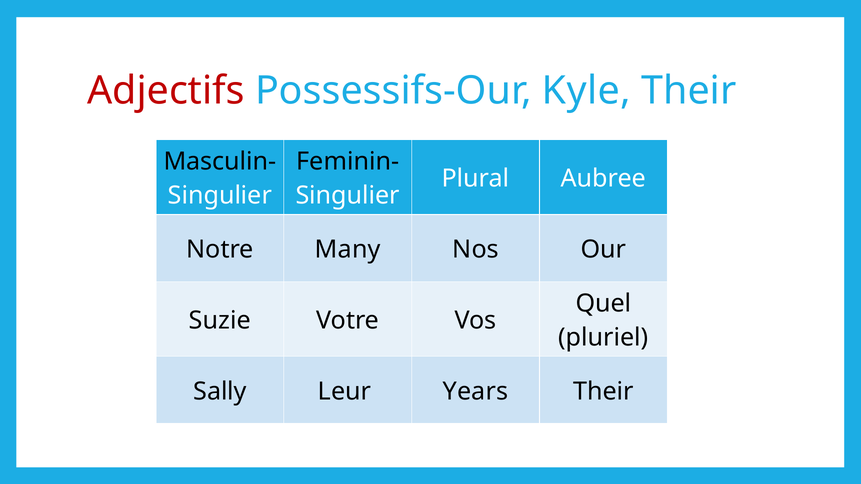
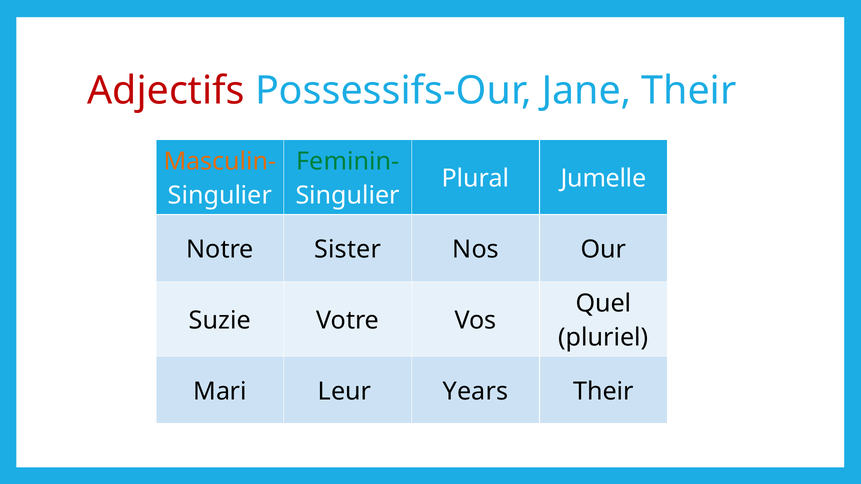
Kyle: Kyle -> Jane
Masculin- colour: black -> orange
Feminin- colour: black -> green
Aubree: Aubree -> Jumelle
Many: Many -> Sister
Sally: Sally -> Mari
